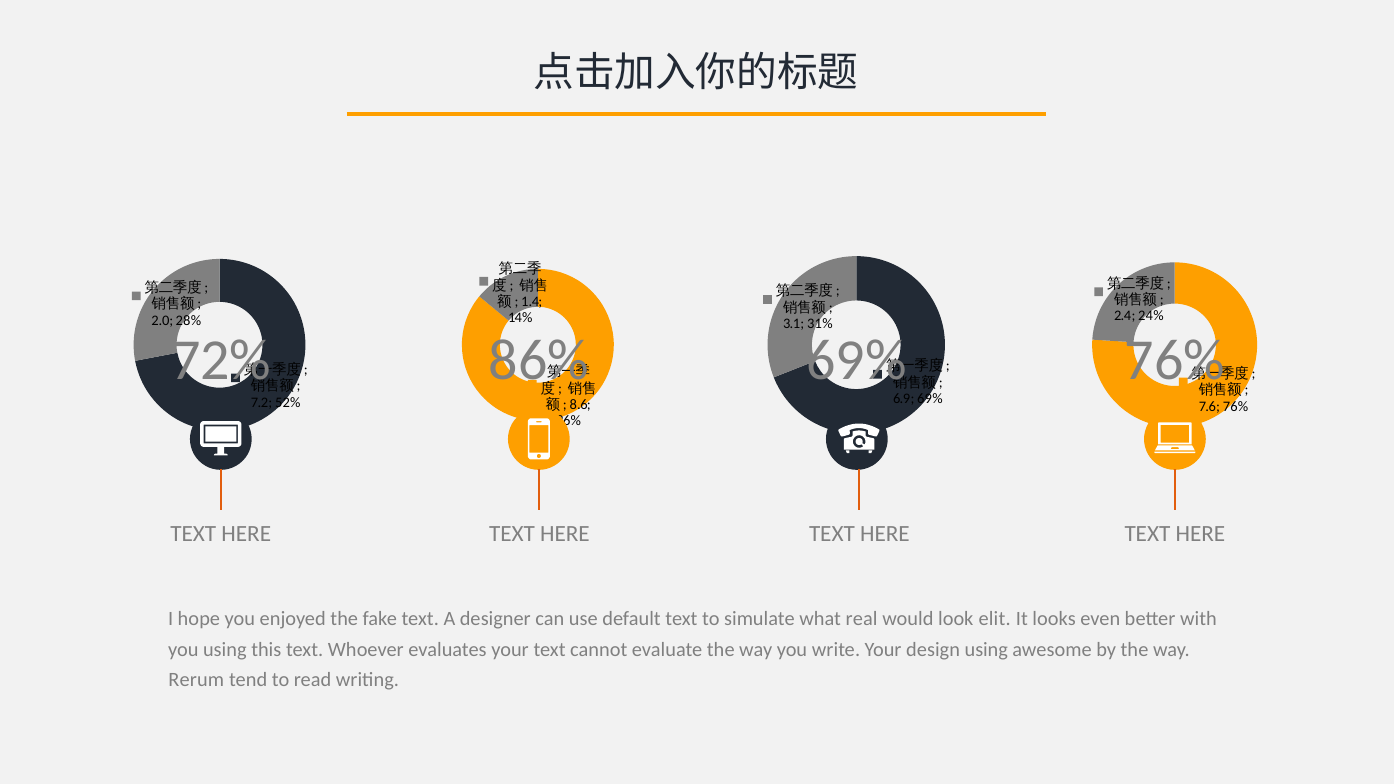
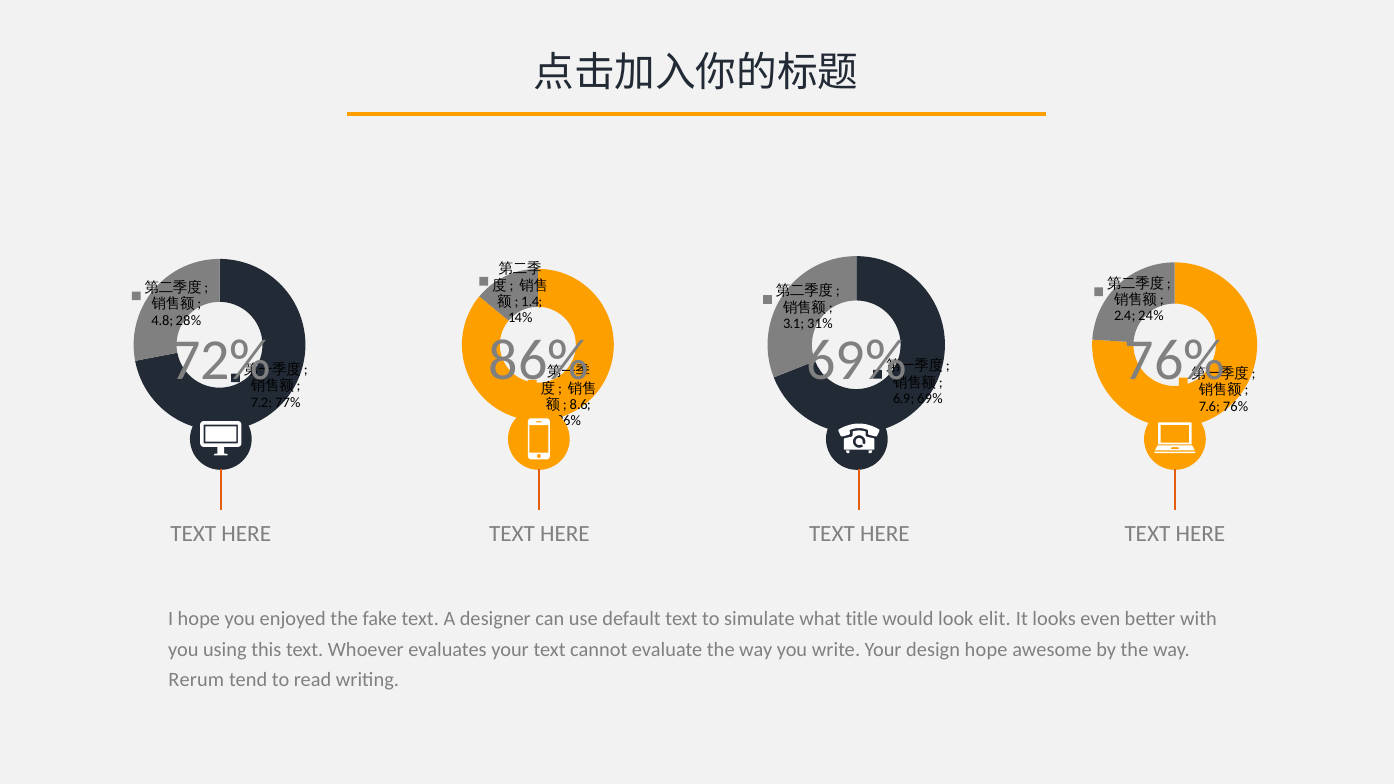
2.0: 2.0 -> 4.8
52%: 52% -> 77%
real: real -> title
design using: using -> hope
